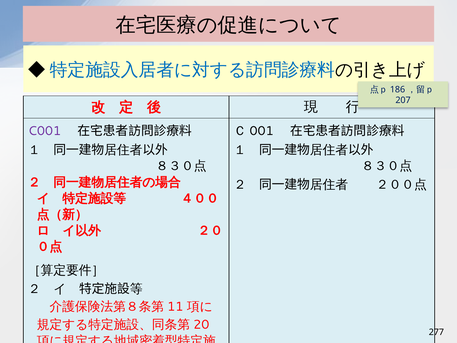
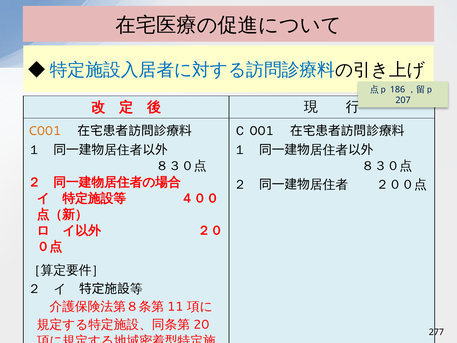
C001 colour: purple -> orange
